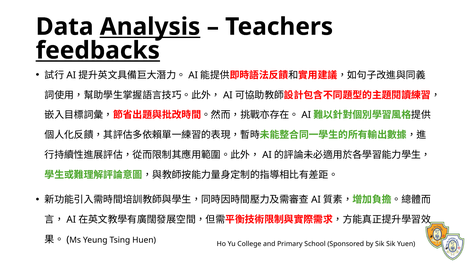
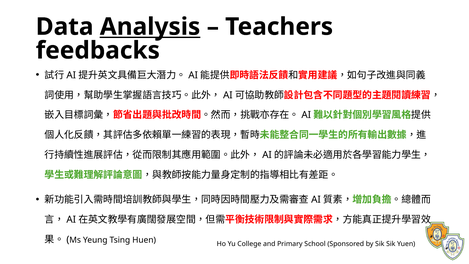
feedbacks underline: present -> none
